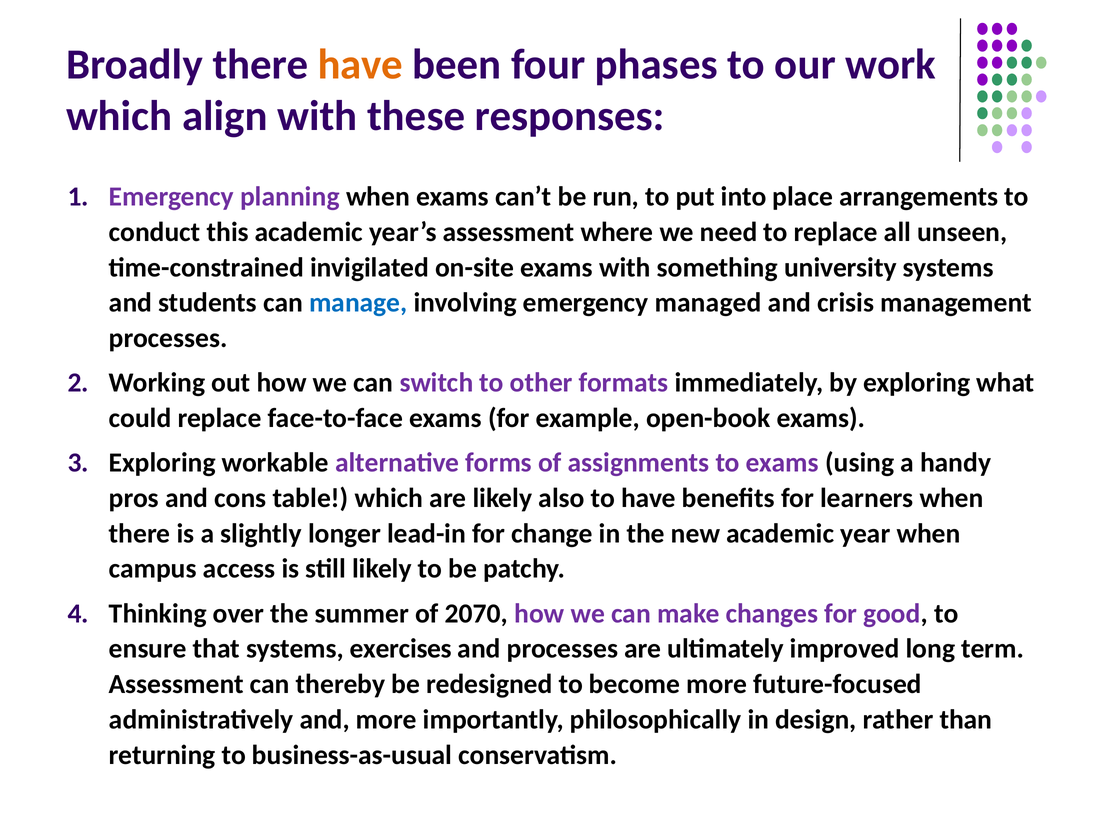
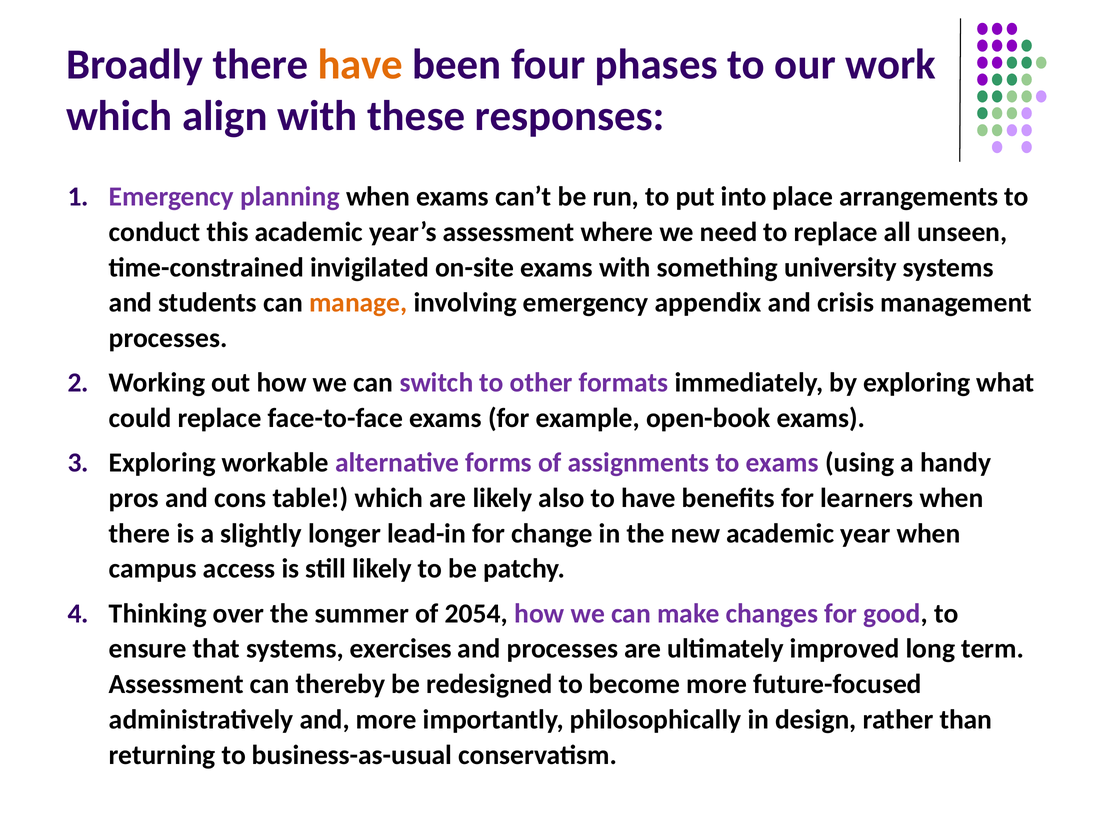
manage colour: blue -> orange
managed: managed -> appendix
2070: 2070 -> 2054
